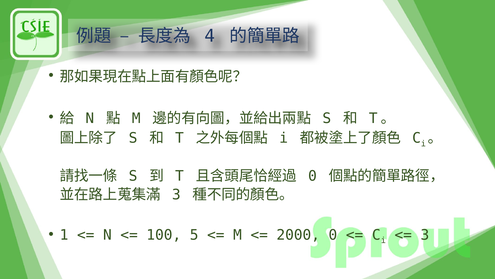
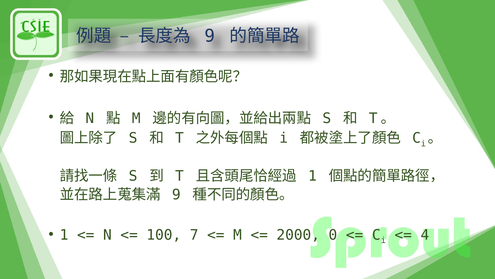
4 at (210, 36): 4 -> 9
0 at (312, 176): 0 -> 1
3 at (176, 194): 3 -> 9
5: 5 -> 7
3 at (425, 234): 3 -> 4
